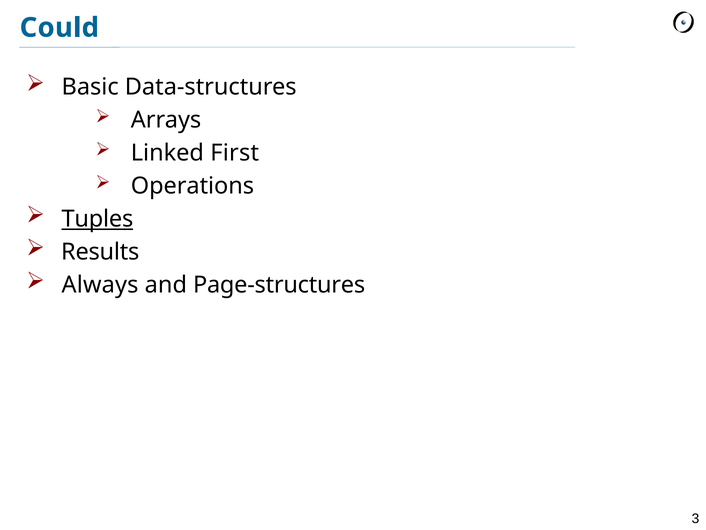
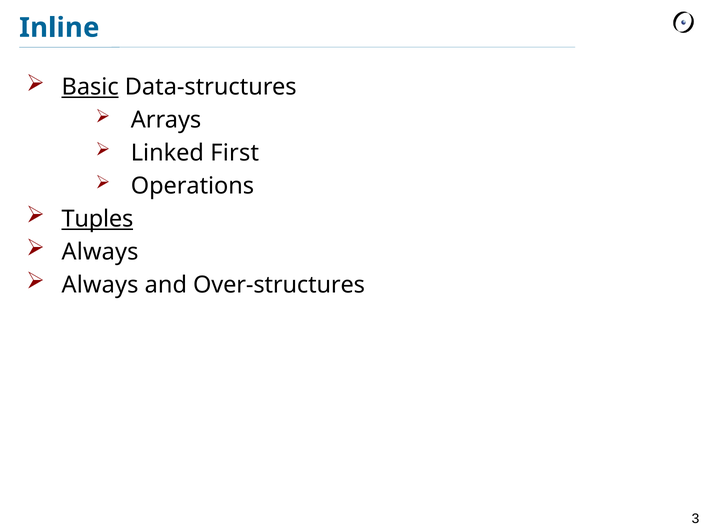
Could: Could -> Inline
Basic underline: none -> present
Results at (100, 252): Results -> Always
Page-structures: Page-structures -> Over-structures
